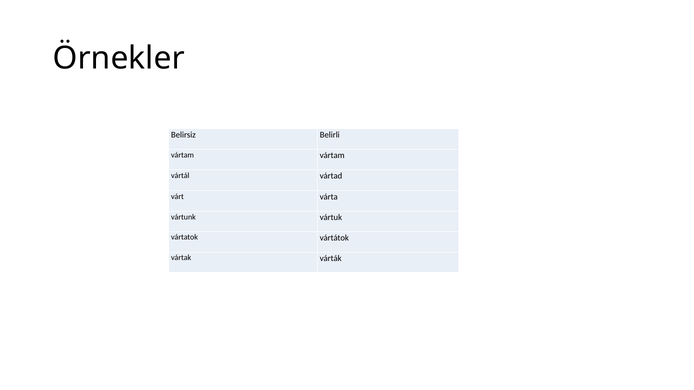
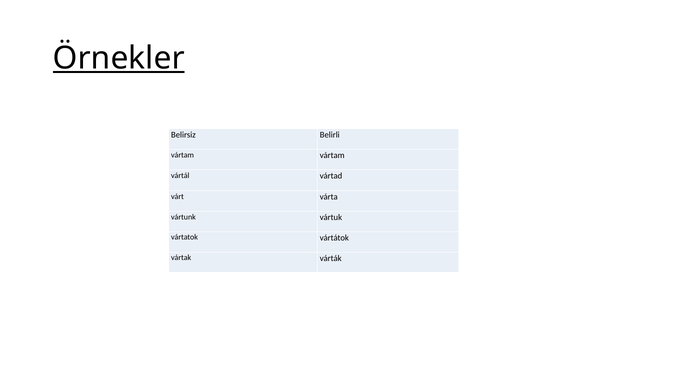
Örnekler underline: none -> present
